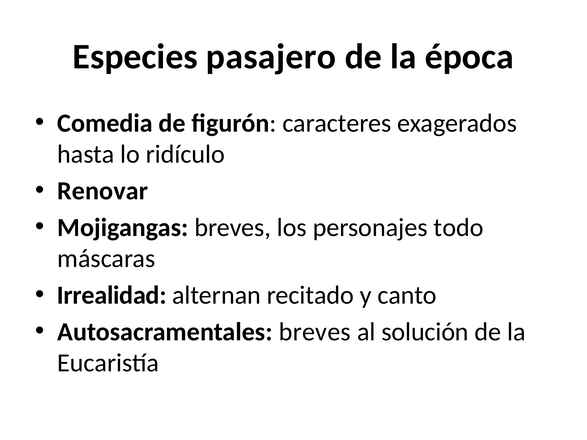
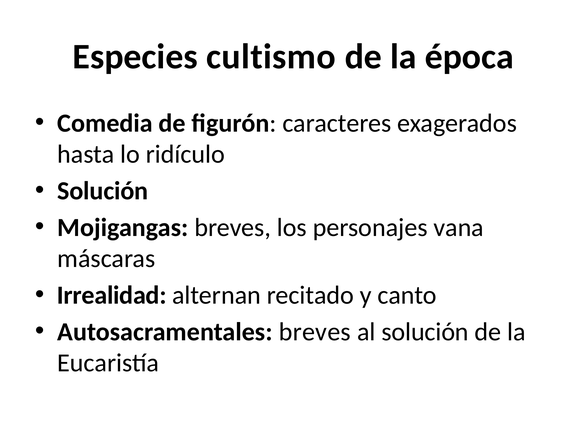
pasajero: pasajero -> cultismo
Renovar at (103, 191): Renovar -> Solución
todo: todo -> vana
